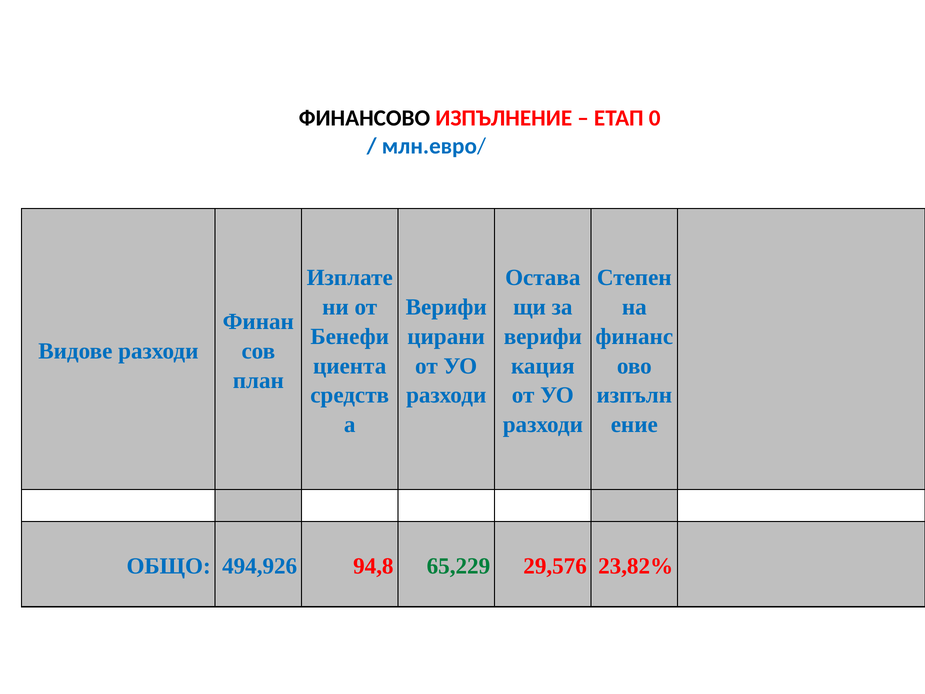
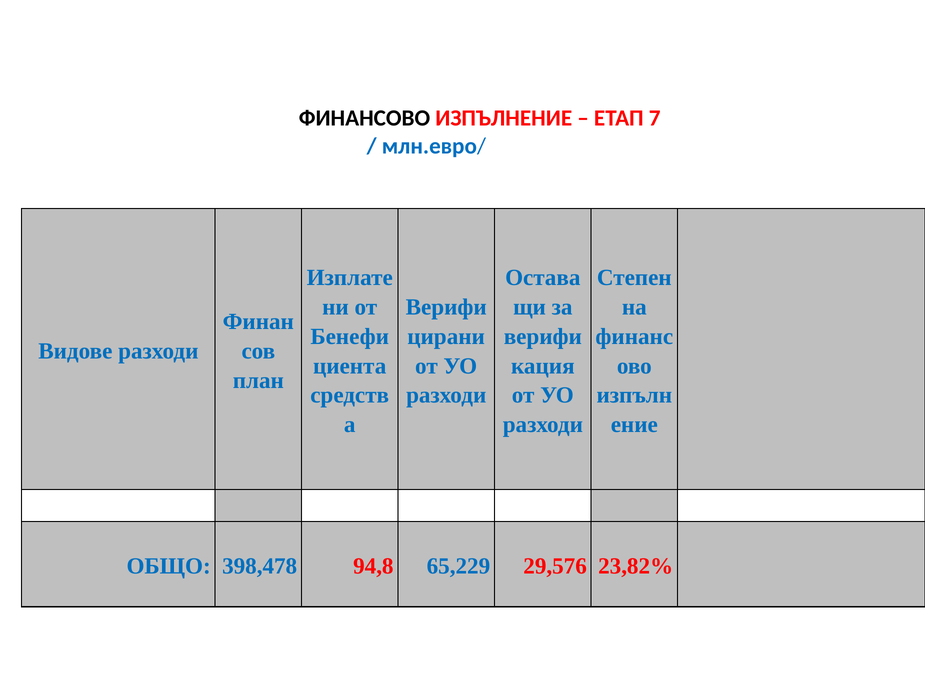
0: 0 -> 7
494,926: 494,926 -> 398,478
65,229 colour: green -> blue
